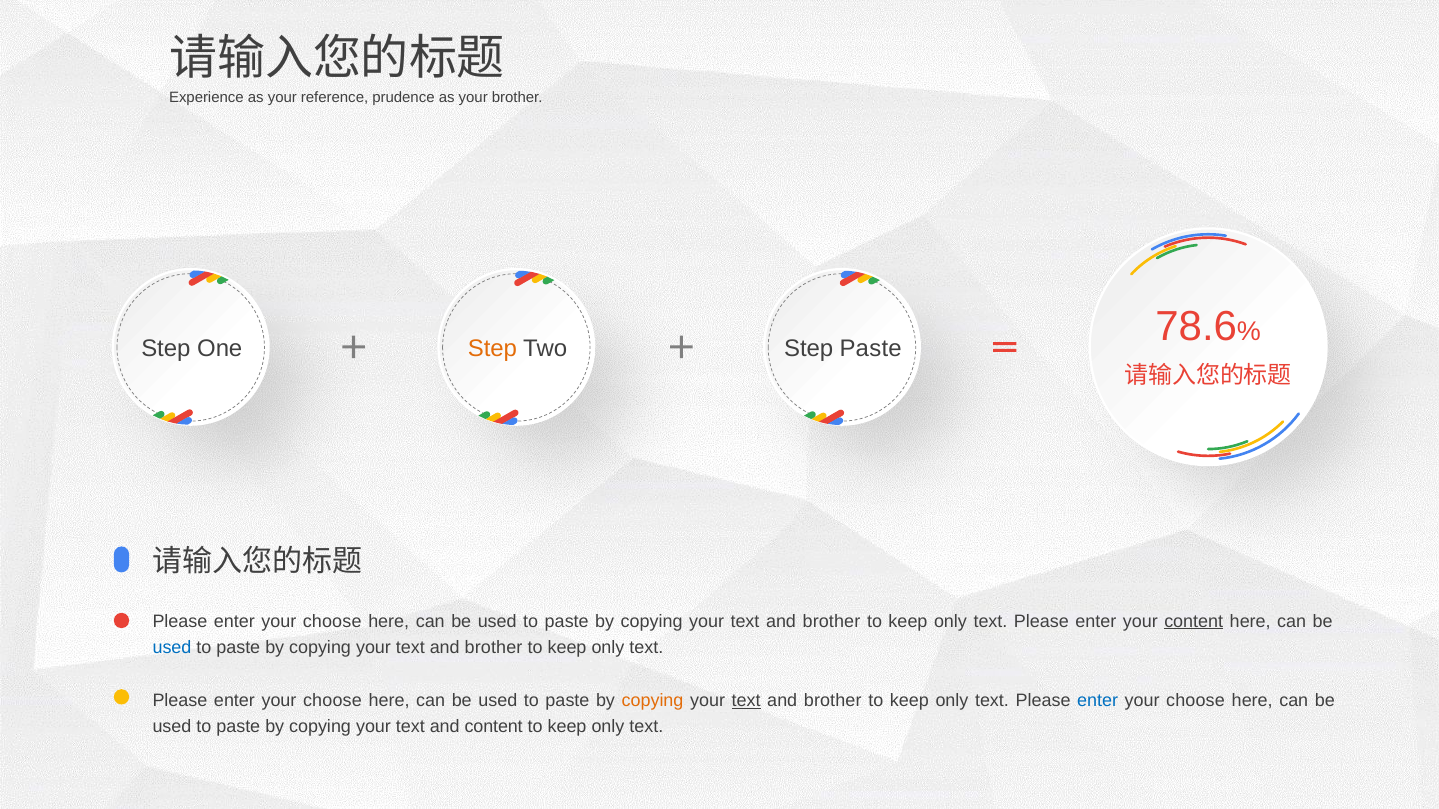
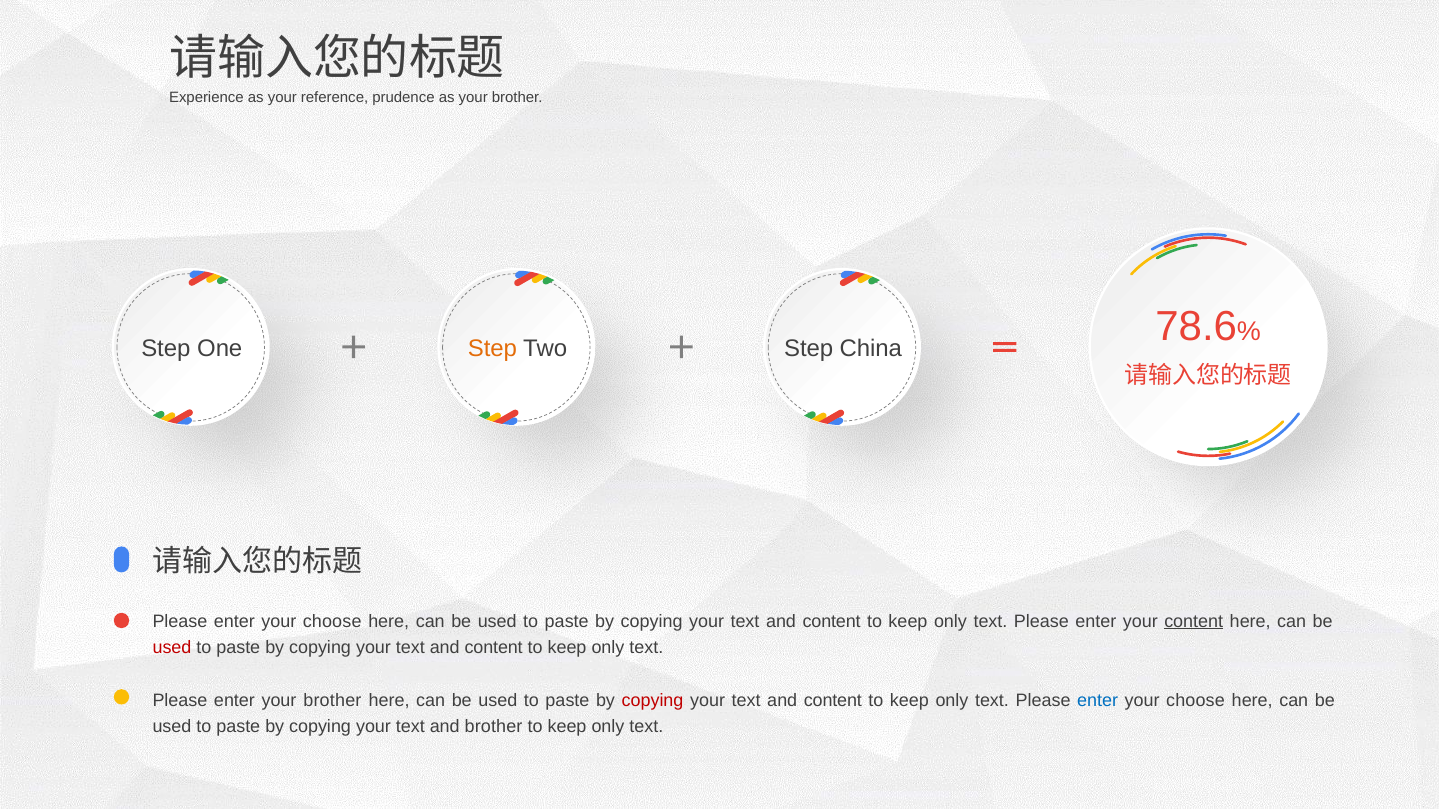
Step Paste: Paste -> China
brother at (831, 622): brother -> content
used at (172, 647) colour: blue -> red
brother at (494, 647): brother -> content
choose at (332, 701): choose -> brother
copying at (653, 701) colour: orange -> red
text at (746, 701) underline: present -> none
brother at (833, 701): brother -> content
and content: content -> brother
